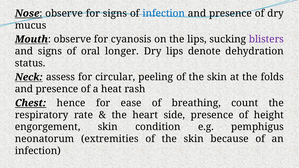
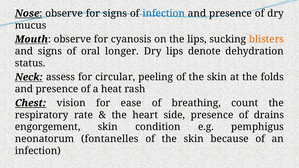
blisters colour: purple -> orange
hence: hence -> vision
height: height -> drains
extremities: extremities -> fontanelles
